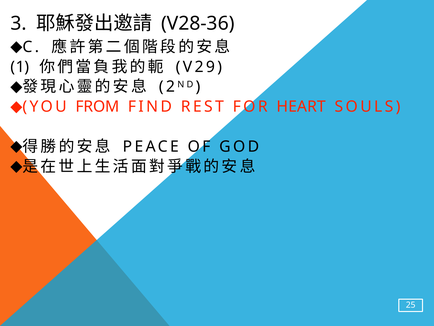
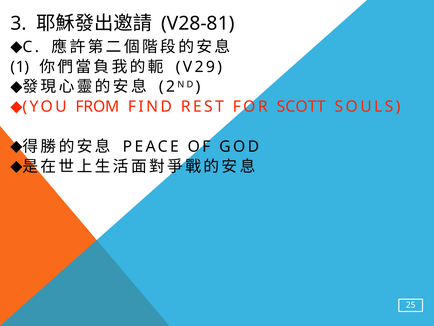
V28-36: V28-36 -> V28-81
HEART: HEART -> SCOTT
